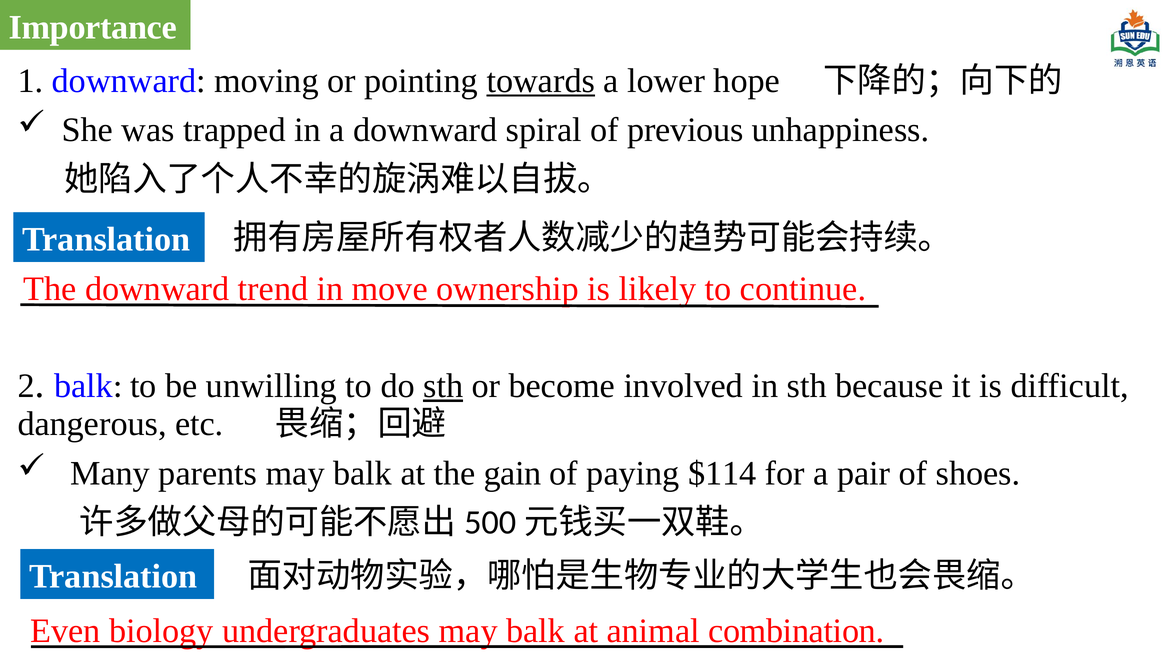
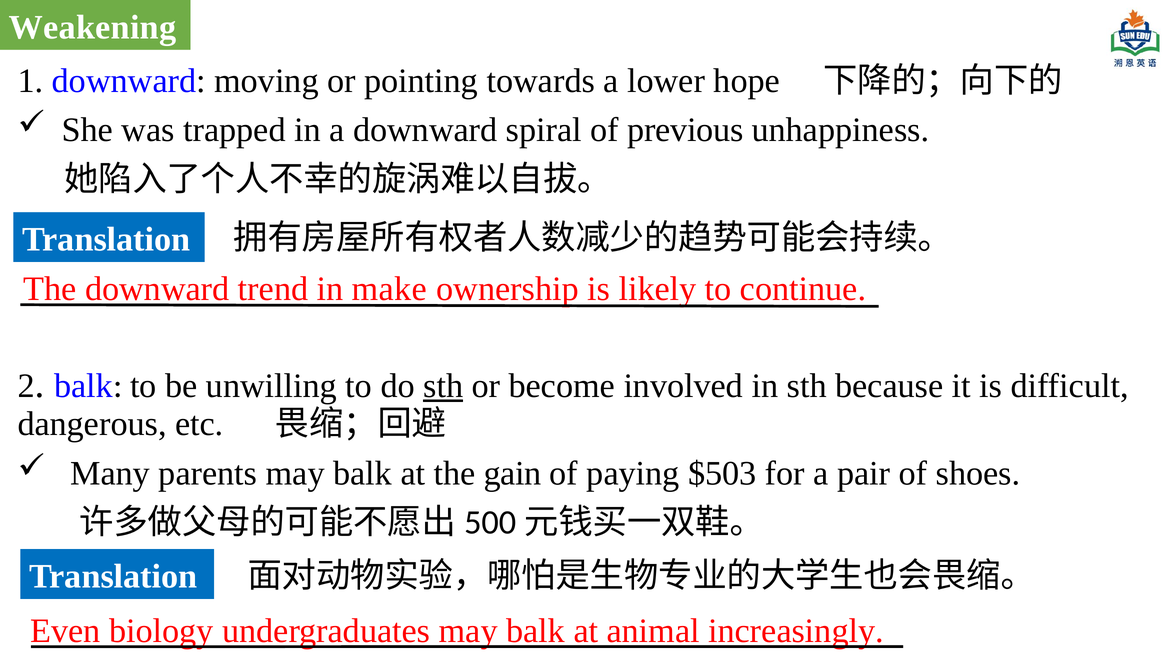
Importance: Importance -> Weakening
towards underline: present -> none
move: move -> make
$114: $114 -> $503
combination: combination -> increasingly
